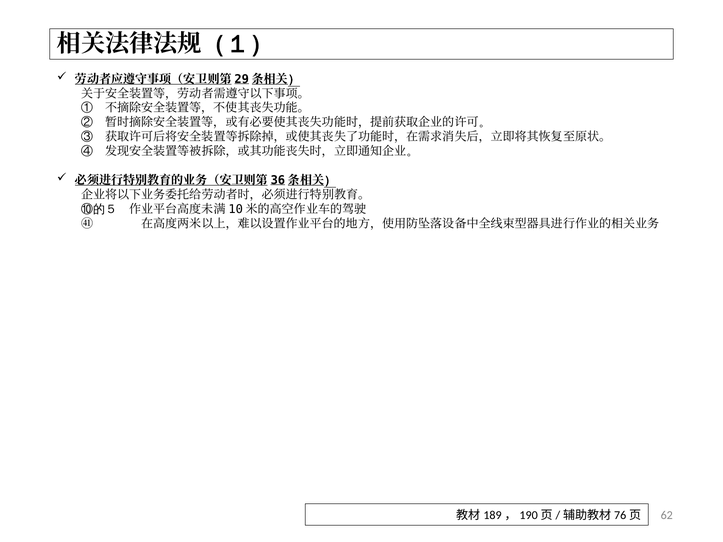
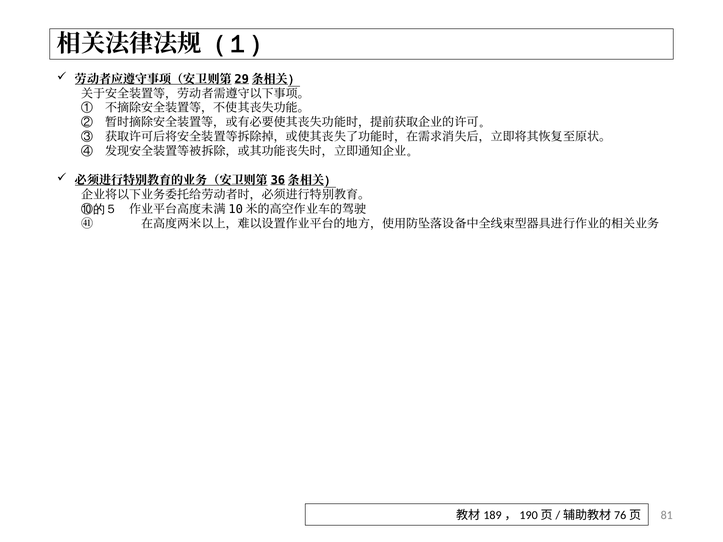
62: 62 -> 81
